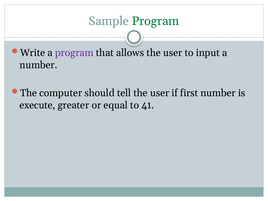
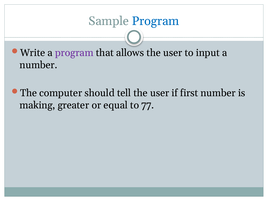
Program at (156, 21) colour: green -> blue
execute: execute -> making
41: 41 -> 77
